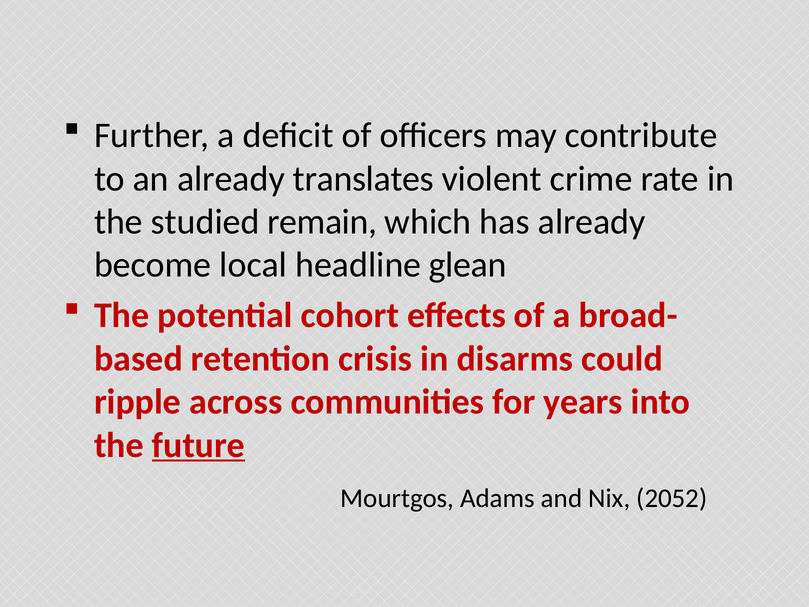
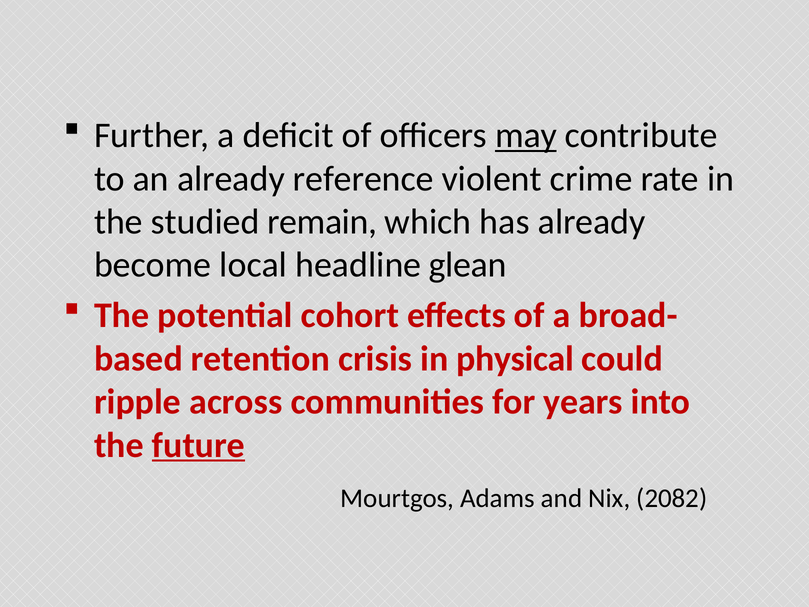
may underline: none -> present
translates: translates -> reference
disarms: disarms -> physical
2052: 2052 -> 2082
